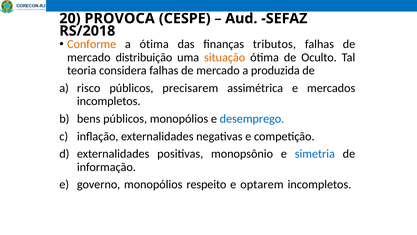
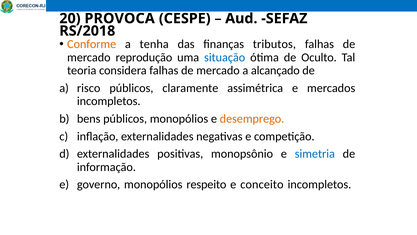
a ótima: ótima -> tenha
distribuição: distribuição -> reprodução
situação colour: orange -> blue
produzida: produzida -> alcançado
precisarem: precisarem -> claramente
desemprego colour: blue -> orange
optarem: optarem -> conceito
